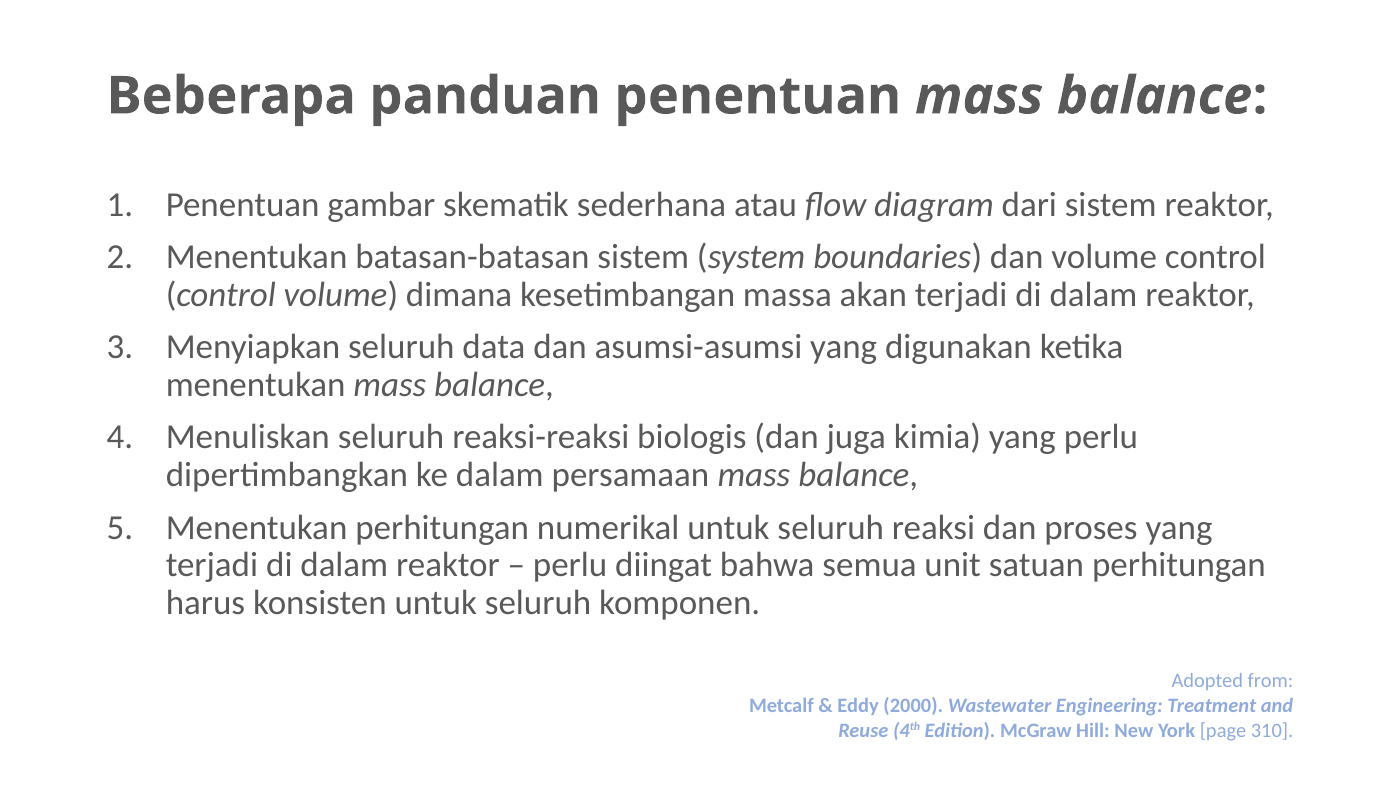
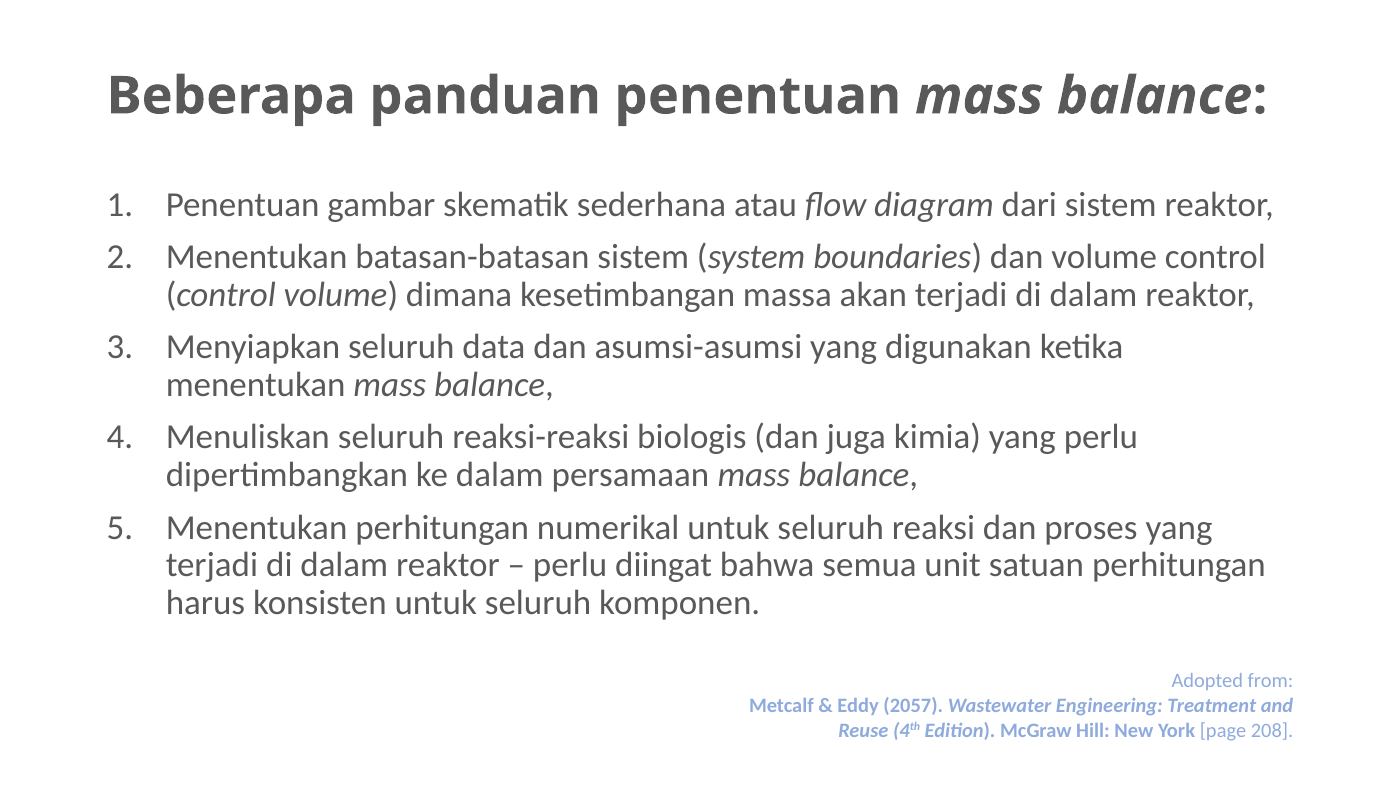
2000: 2000 -> 2057
310: 310 -> 208
